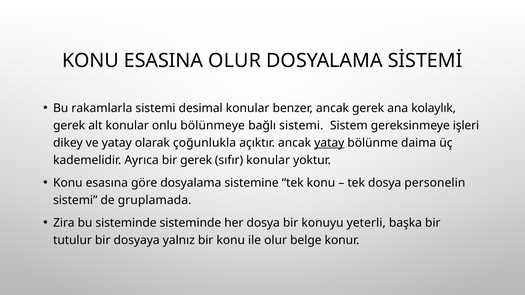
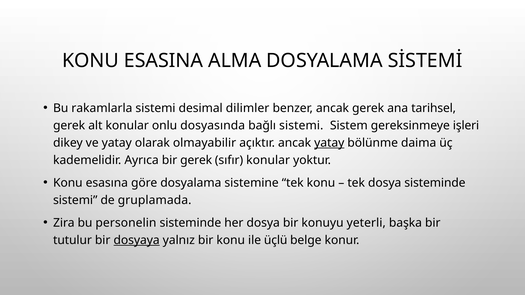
ESASINA OLUR: OLUR -> ALMA
desimal konular: konular -> dilimler
kolaylık: kolaylık -> tarihsel
bölünmeye: bölünmeye -> dosyasında
çoğunlukla: çoğunlukla -> olmayabilir
dosya personelin: personelin -> sisteminde
bu sisteminde: sisteminde -> personelin
dosyaya underline: none -> present
ile olur: olur -> üçlü
